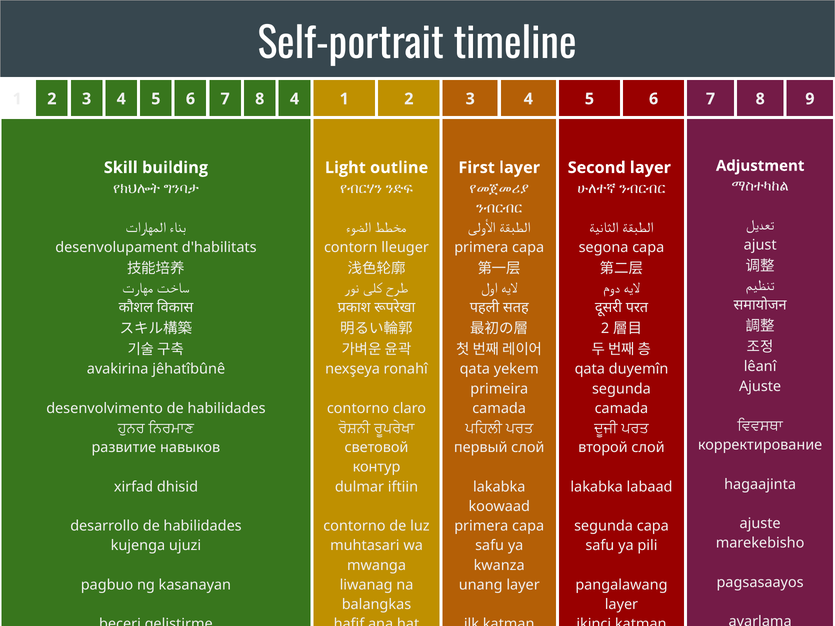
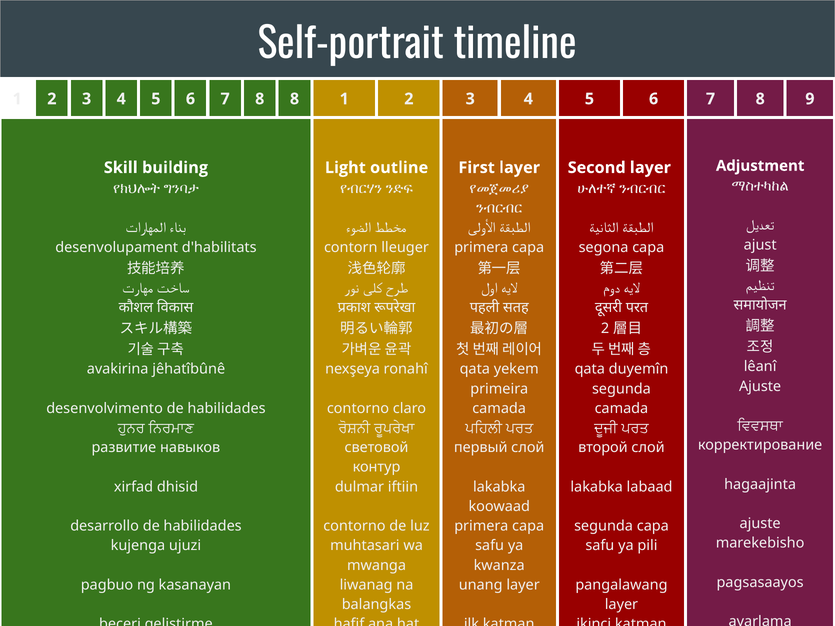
8 4: 4 -> 8
